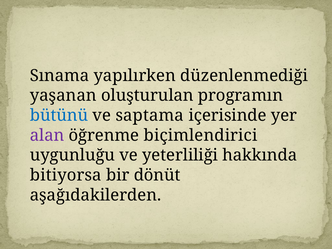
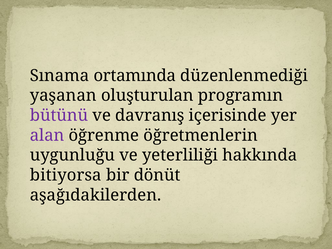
yapılırken: yapılırken -> ortamında
bütünü colour: blue -> purple
saptama: saptama -> davranış
biçimlendirici: biçimlendirici -> öğretmenlerin
